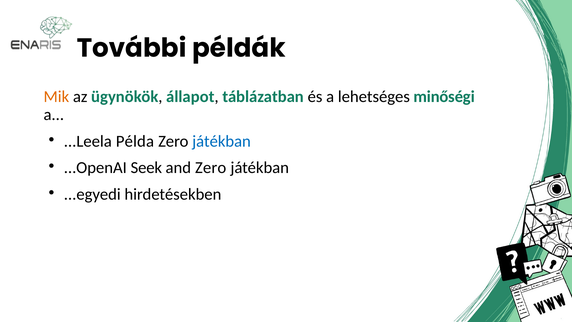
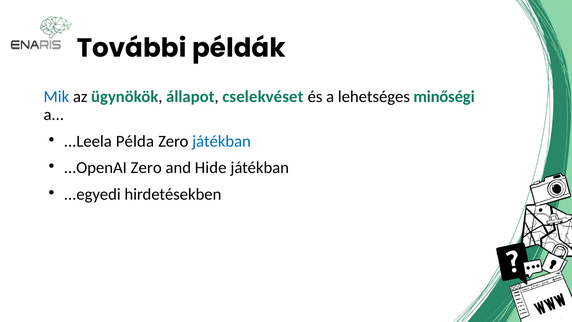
Mik colour: orange -> blue
táblázatban: táblázatban -> cselekvéset
...OpenAI Seek: Seek -> Zero
and Zero: Zero -> Hide
